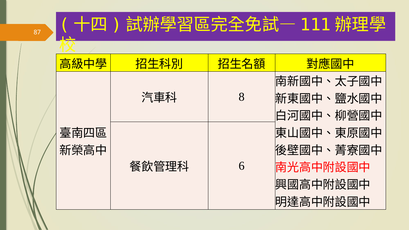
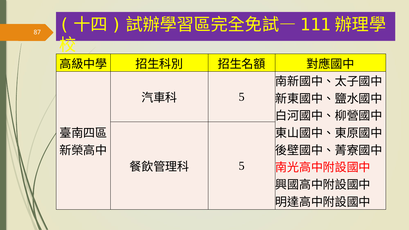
8 at (242, 97): 8 -> 5
6 at (242, 166): 6 -> 5
